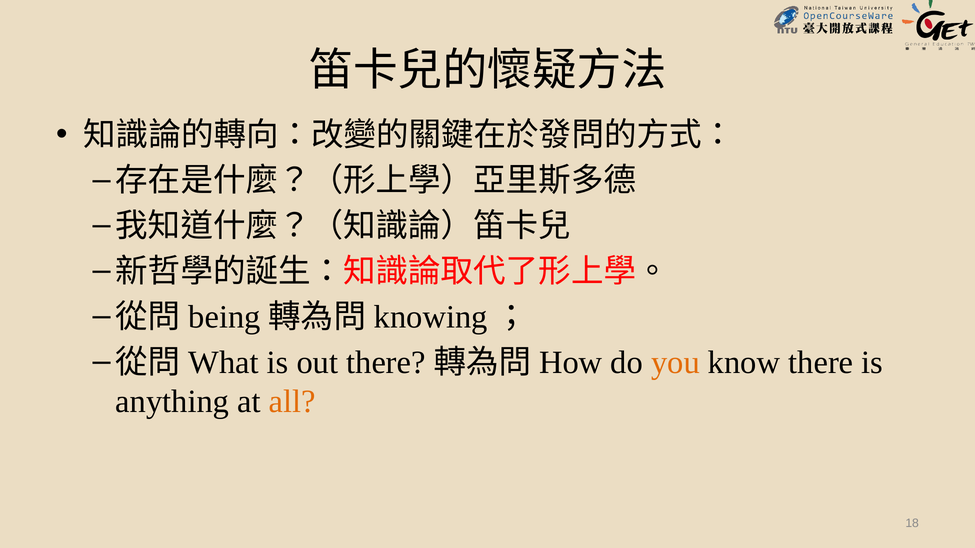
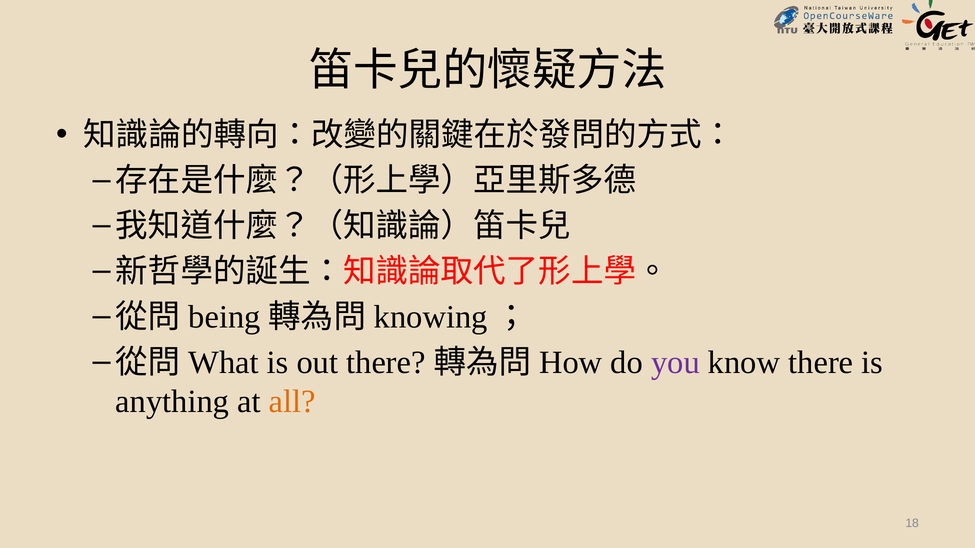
you colour: orange -> purple
